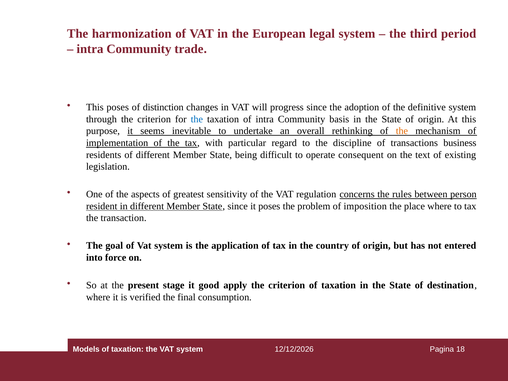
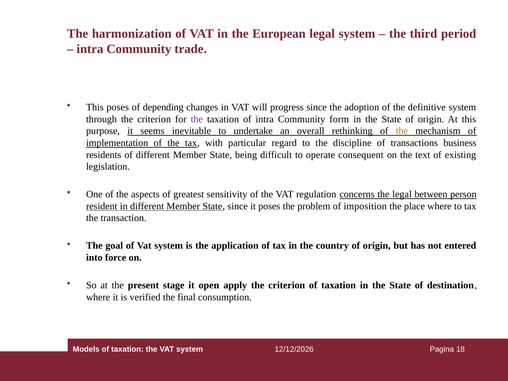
distinction: distinction -> depending
the at (197, 119) colour: blue -> purple
basis: basis -> form
the rules: rules -> legal
good: good -> open
